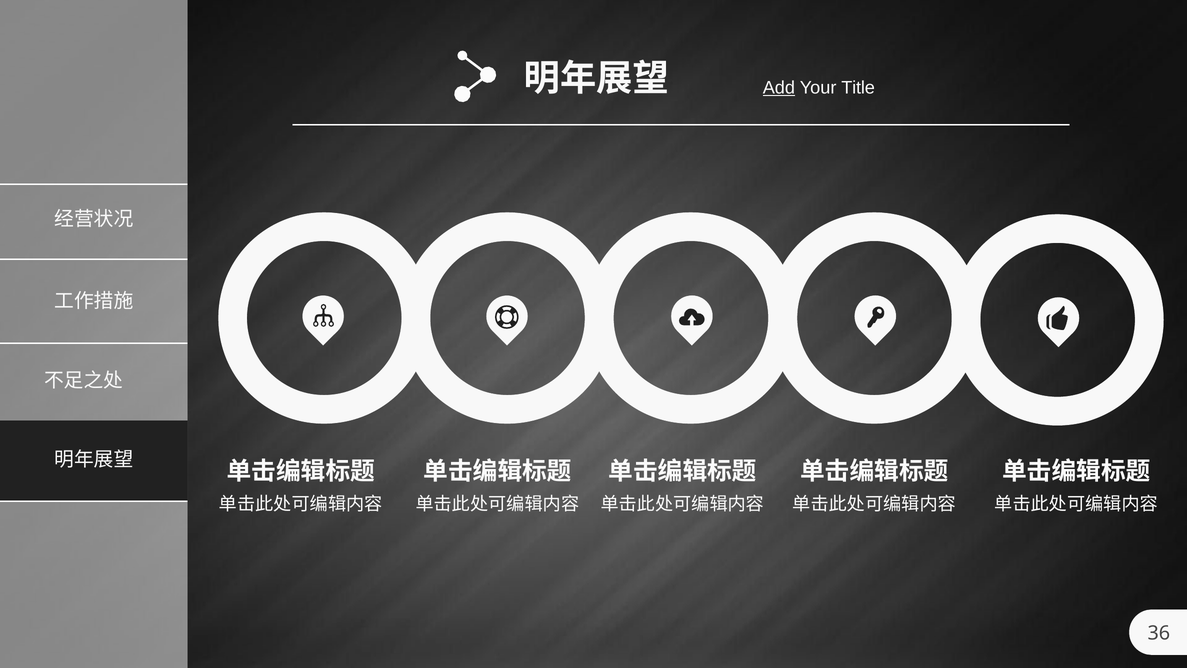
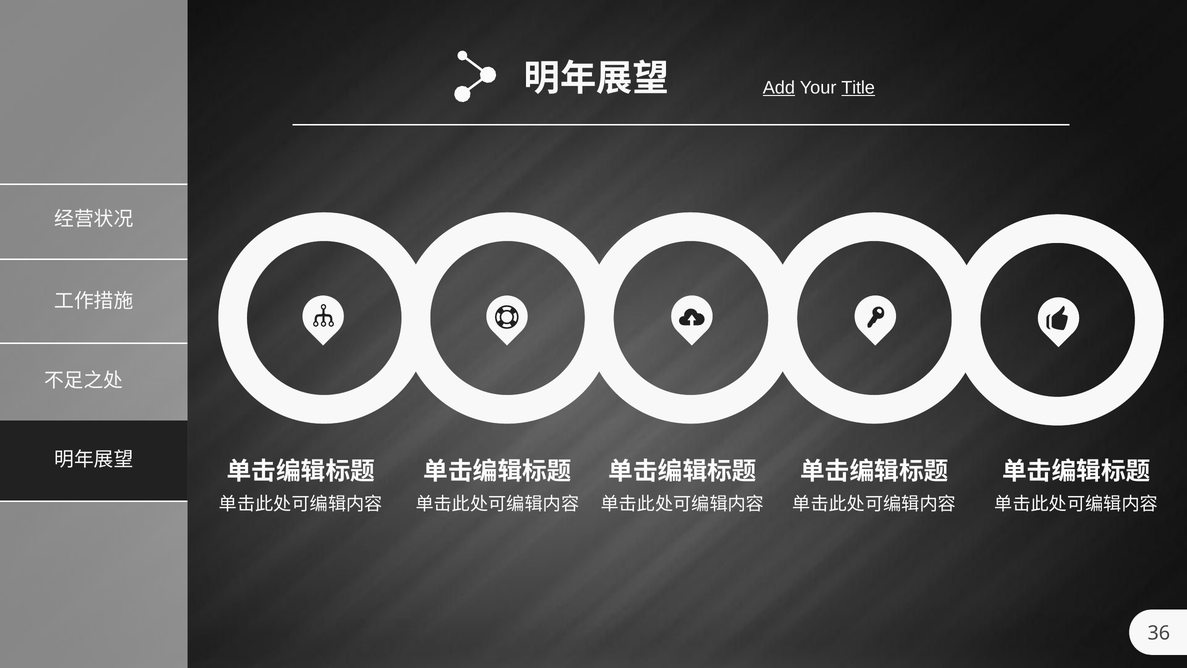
Title underline: none -> present
